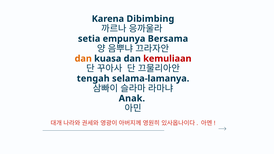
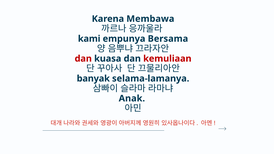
Dibimbing: Dibimbing -> Membawa
setia: setia -> kami
dan at (83, 59) colour: orange -> red
tengah: tengah -> banyak
